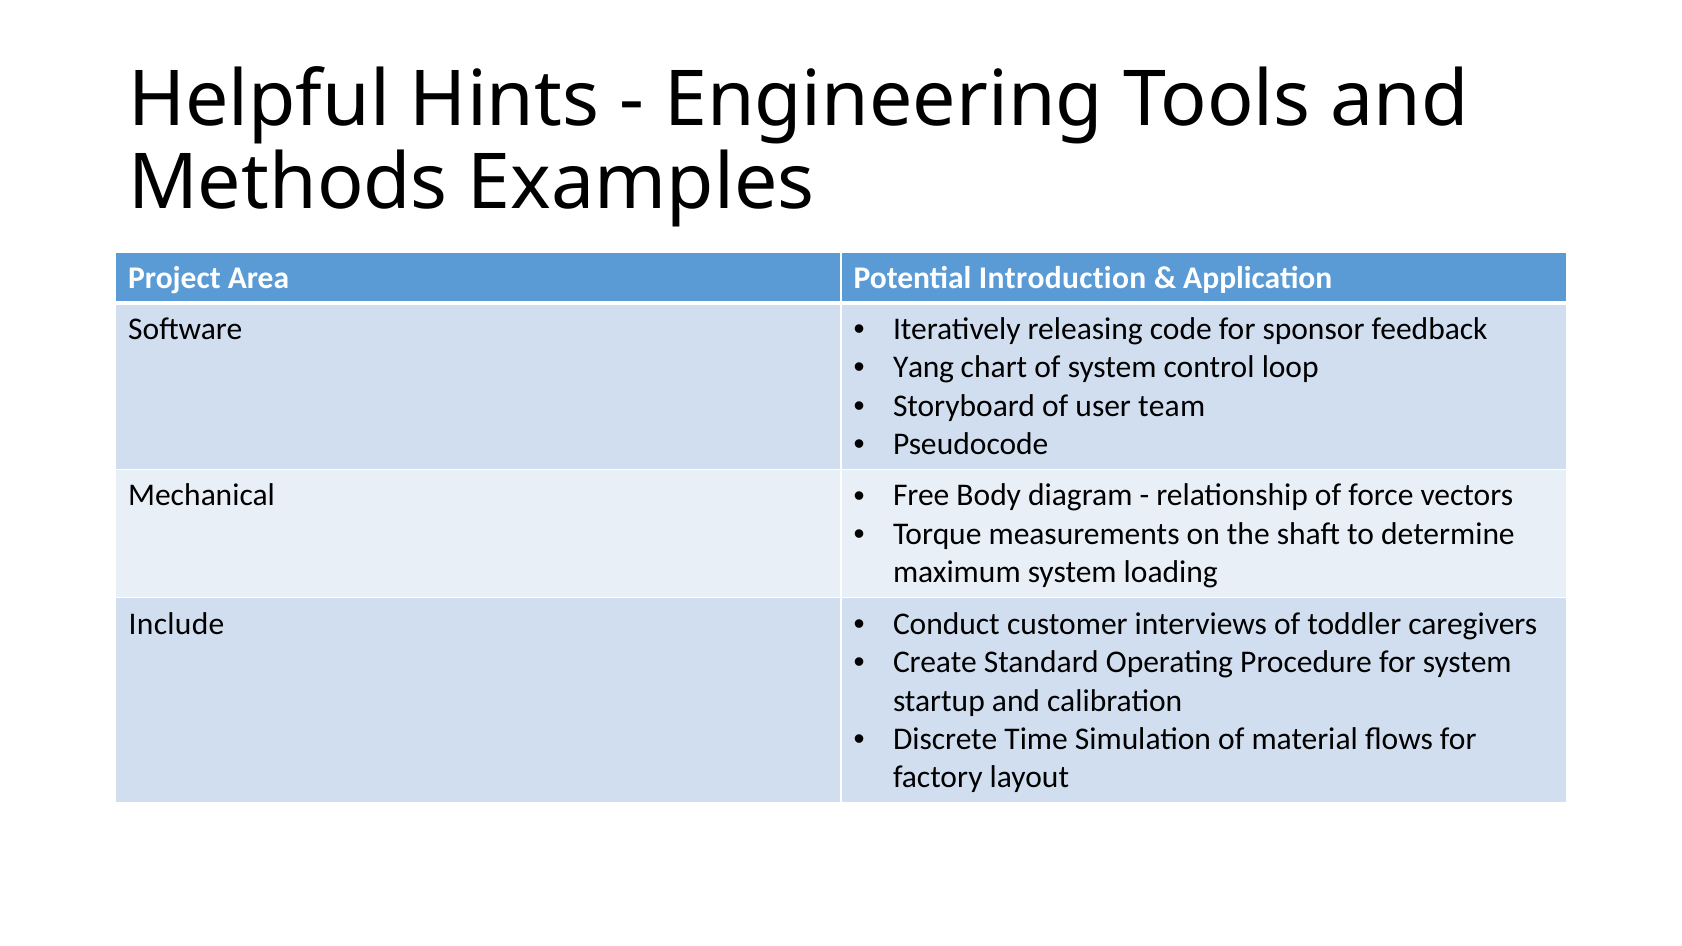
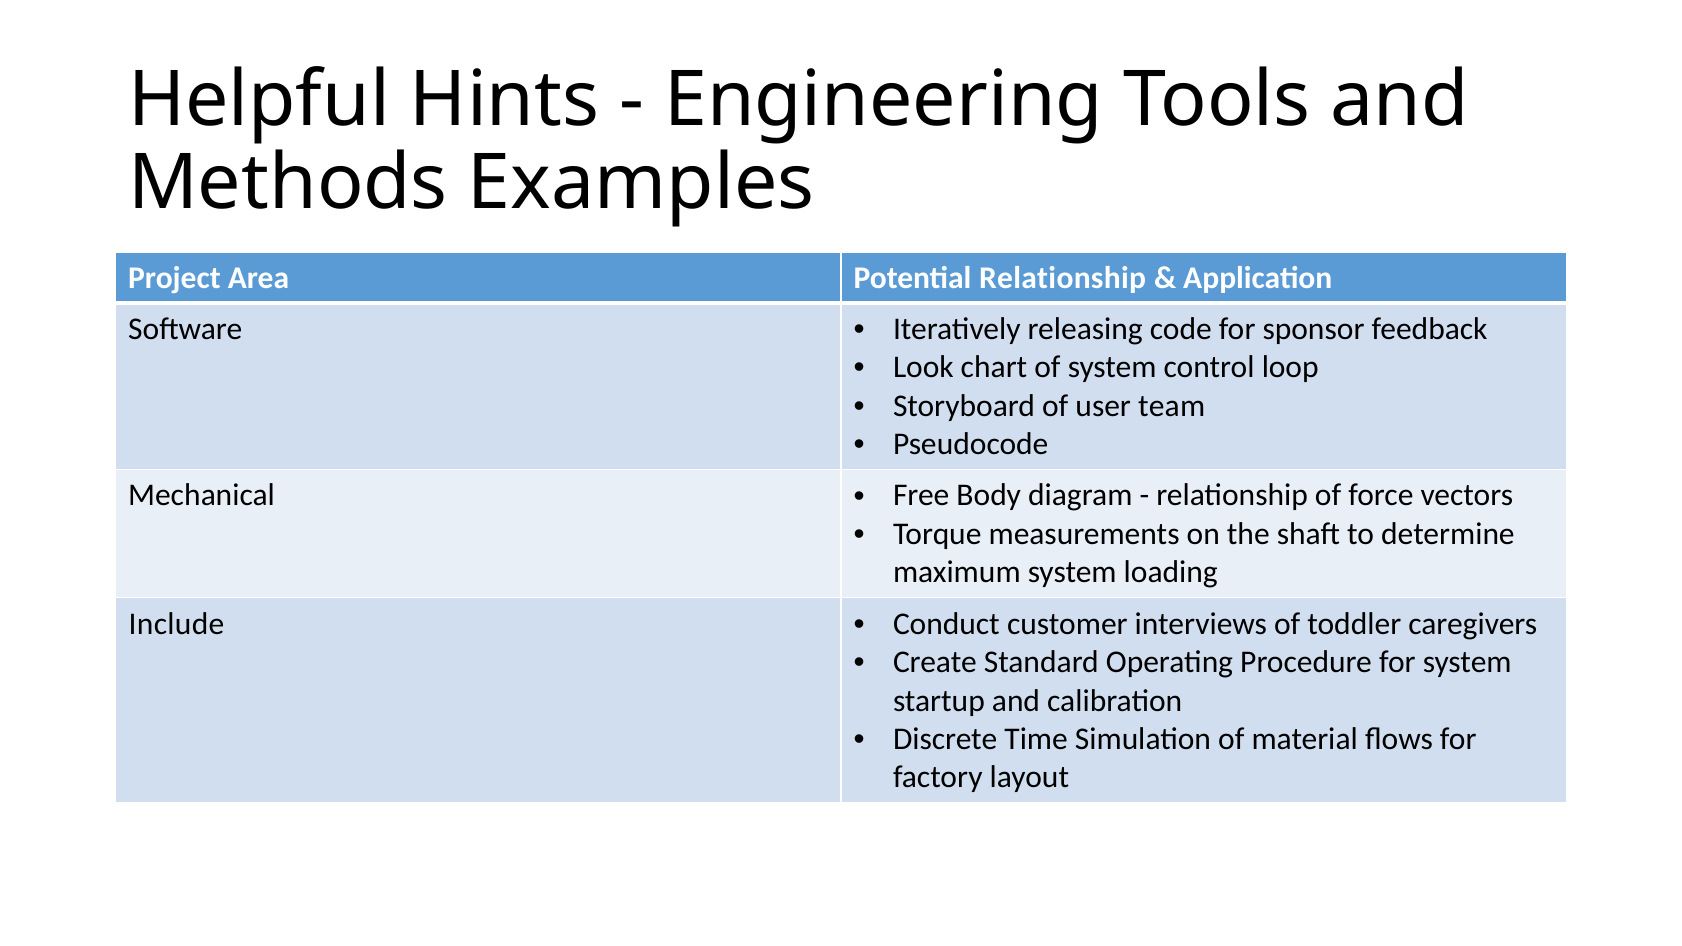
Potential Introduction: Introduction -> Relationship
Yang: Yang -> Look
